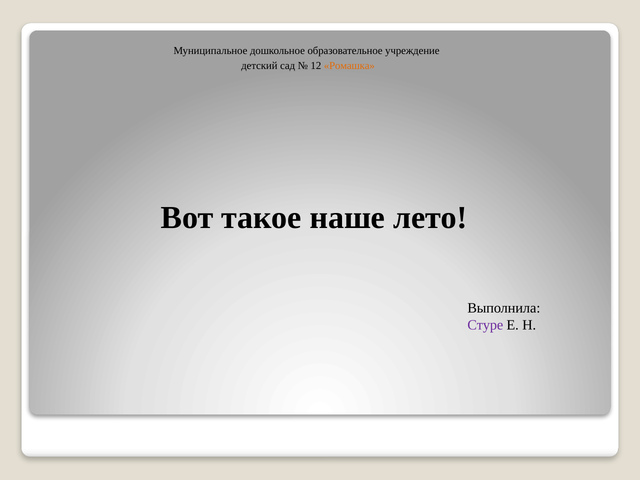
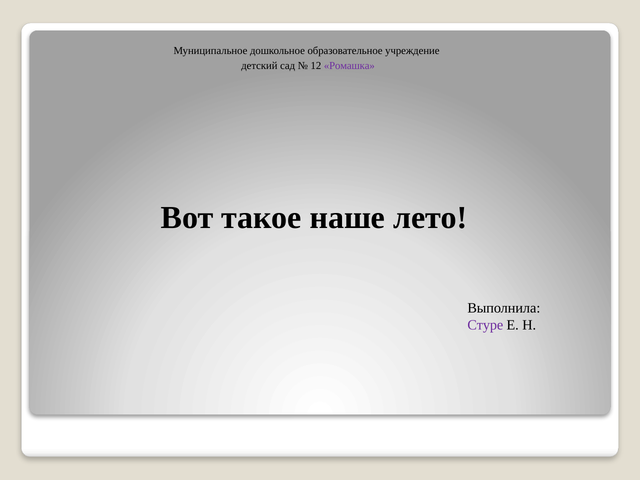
Ромашка colour: orange -> purple
